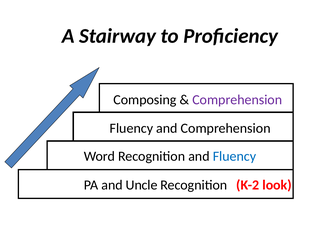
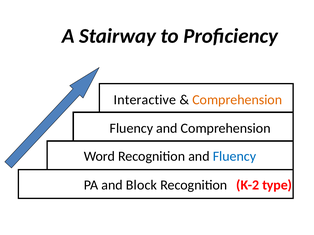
Composing: Composing -> Interactive
Comprehension at (237, 100) colour: purple -> orange
look: look -> type
Uncle: Uncle -> Block
